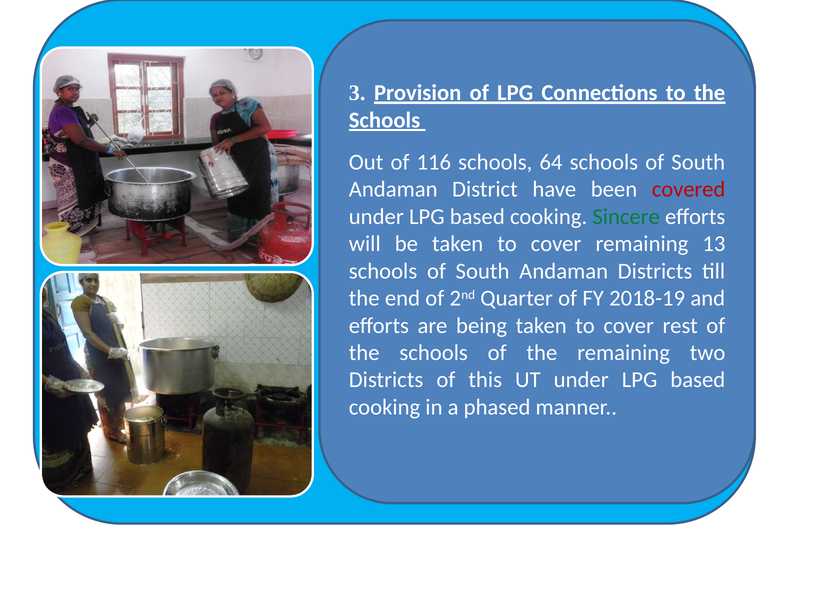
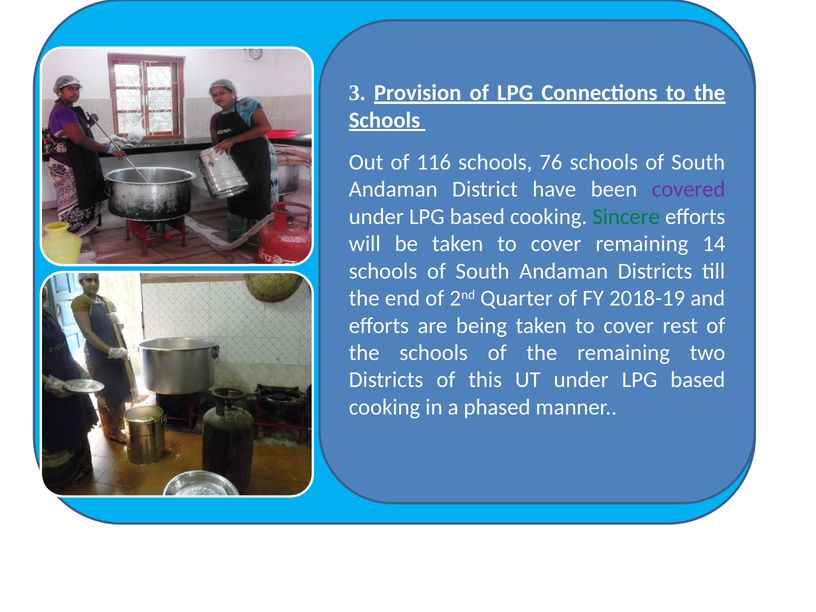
64: 64 -> 76
covered colour: red -> purple
13: 13 -> 14
